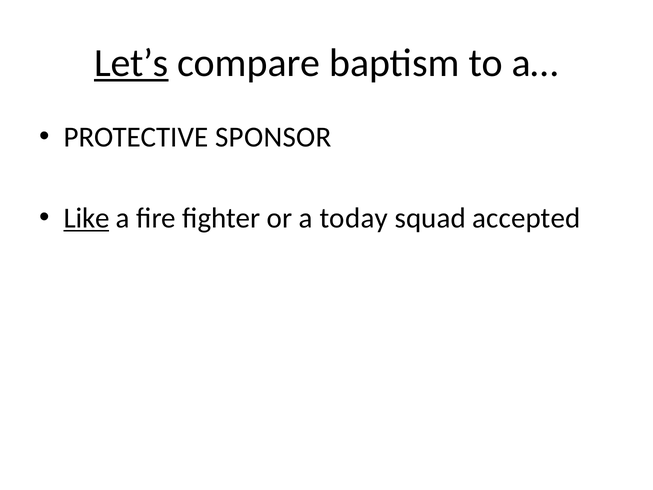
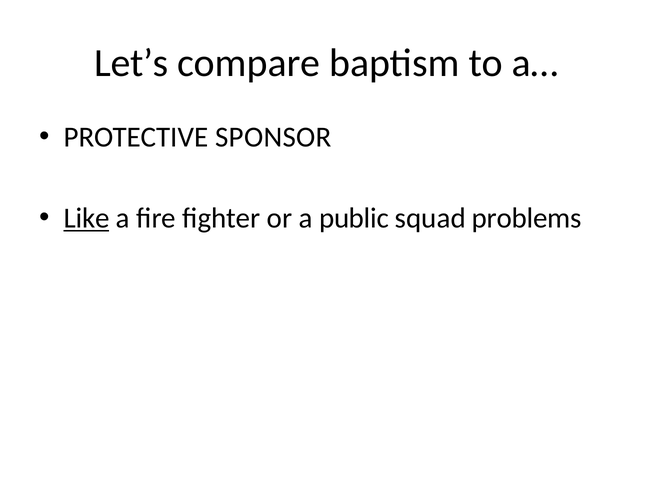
Let’s underline: present -> none
today: today -> public
accepted: accepted -> problems
